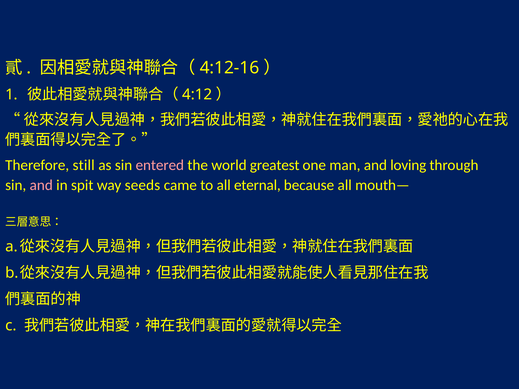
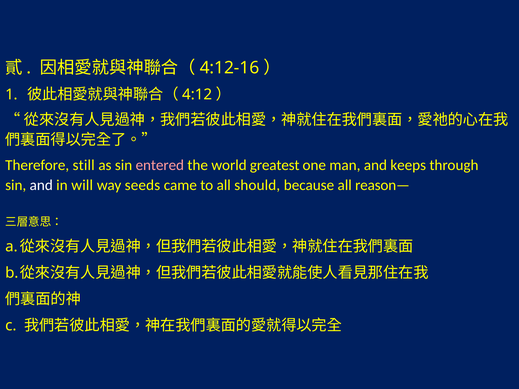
loving: loving -> keeps
and at (41, 185) colour: pink -> white
spit: spit -> will
eternal: eternal -> should
mouth—: mouth— -> reason—
